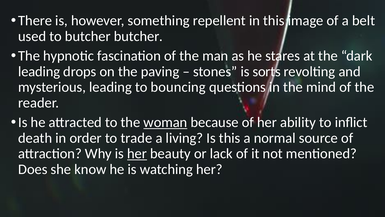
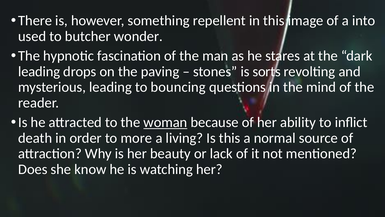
belt: belt -> into
butcher butcher: butcher -> wonder
trade: trade -> more
her at (137, 153) underline: present -> none
